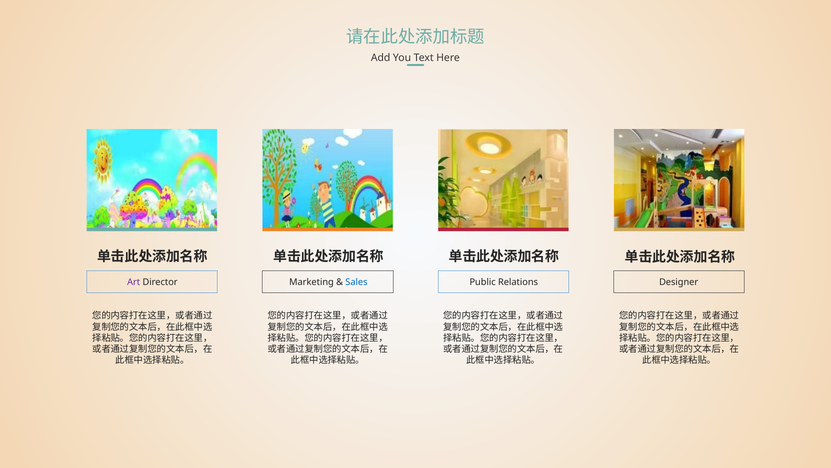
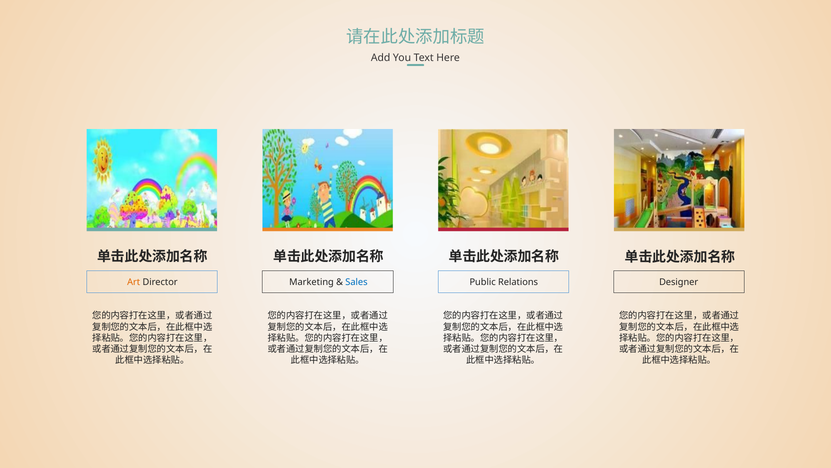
Art colour: purple -> orange
